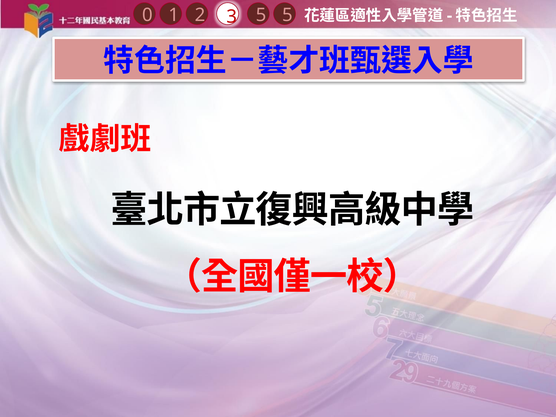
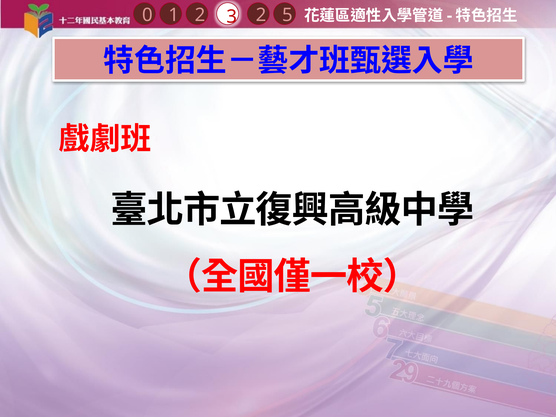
1 5: 5 -> 2
